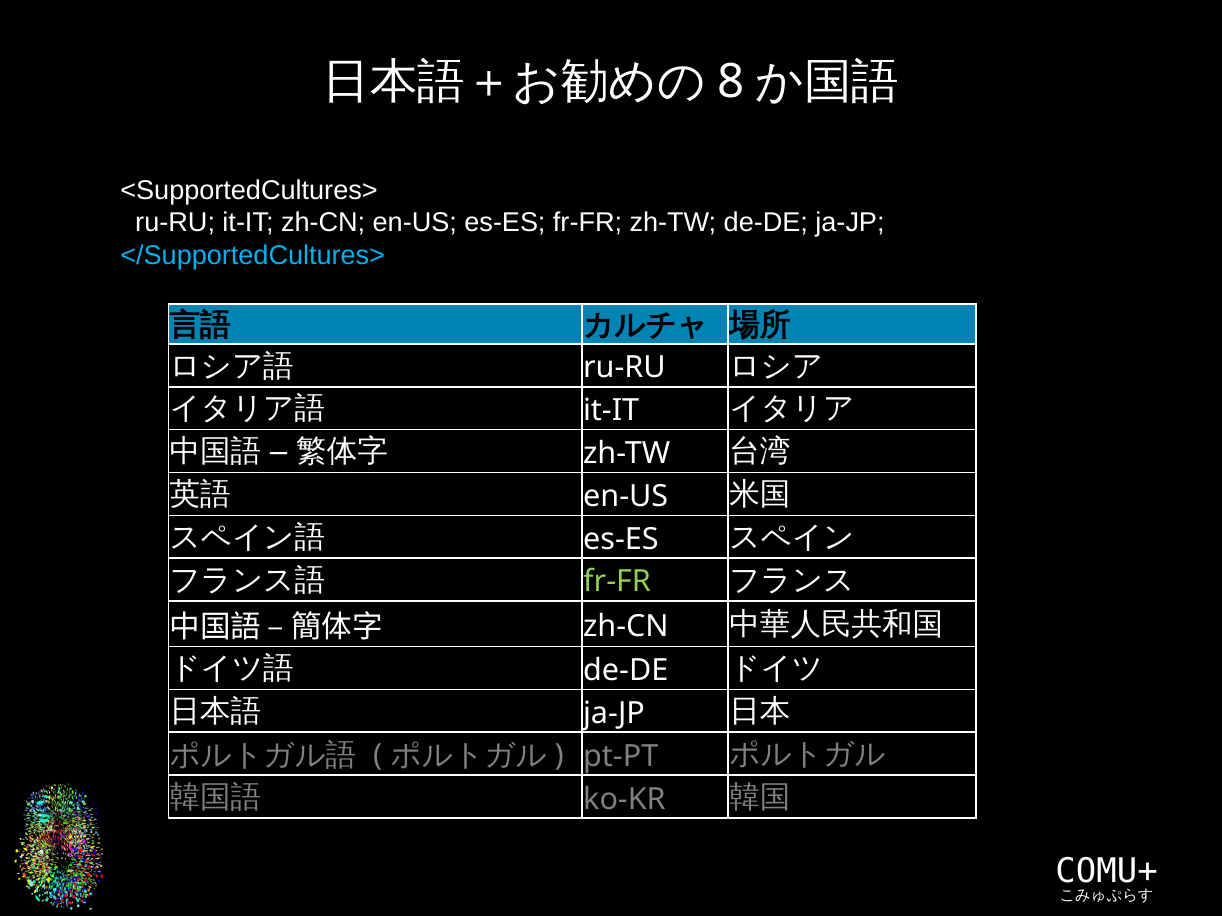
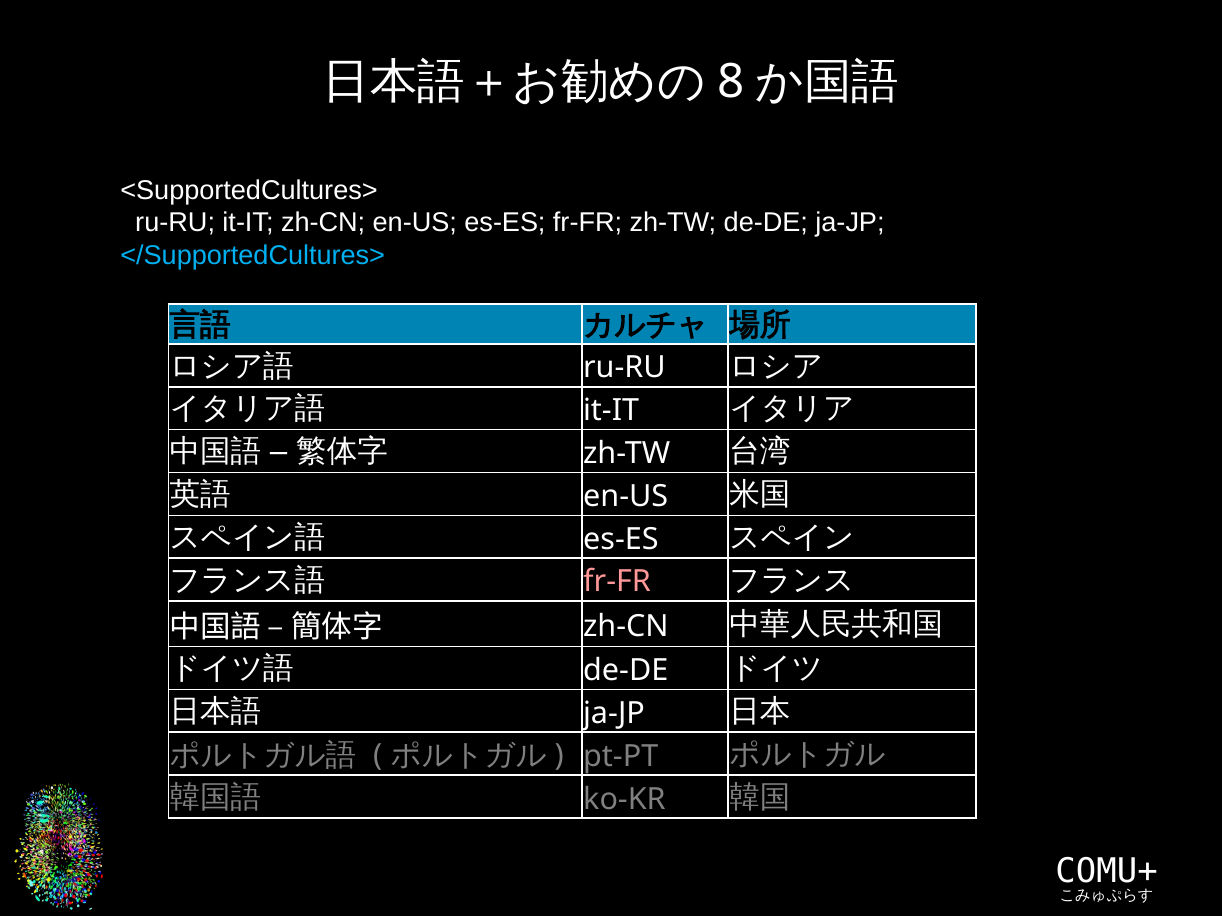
fr-FR at (617, 582) colour: light green -> pink
